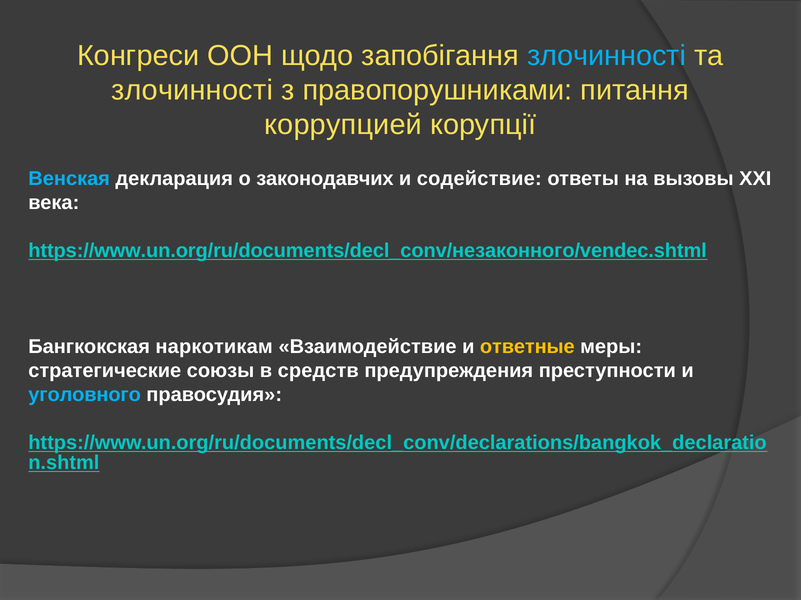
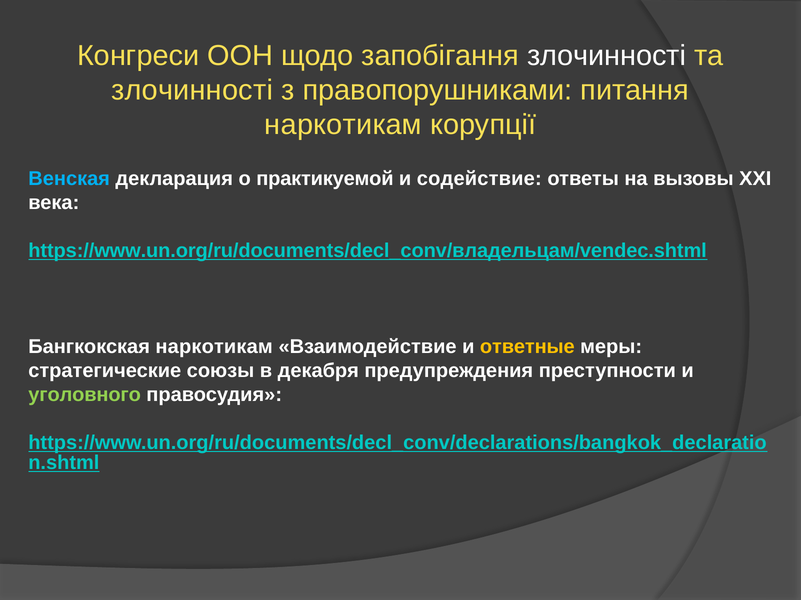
злочинності at (607, 56) colour: light blue -> white
коррупцией at (343, 125): коррупцией -> наркотикам
законодавчих: законодавчих -> практикуемой
https://www.un.org/ru/documents/decl_conv/незаконного/vendec.shtml: https://www.un.org/ru/documents/decl_conv/незаконного/vendec.shtml -> https://www.un.org/ru/documents/decl_conv/владельцам/vendec.shtml
средств: средств -> декабря
уголовного colour: light blue -> light green
